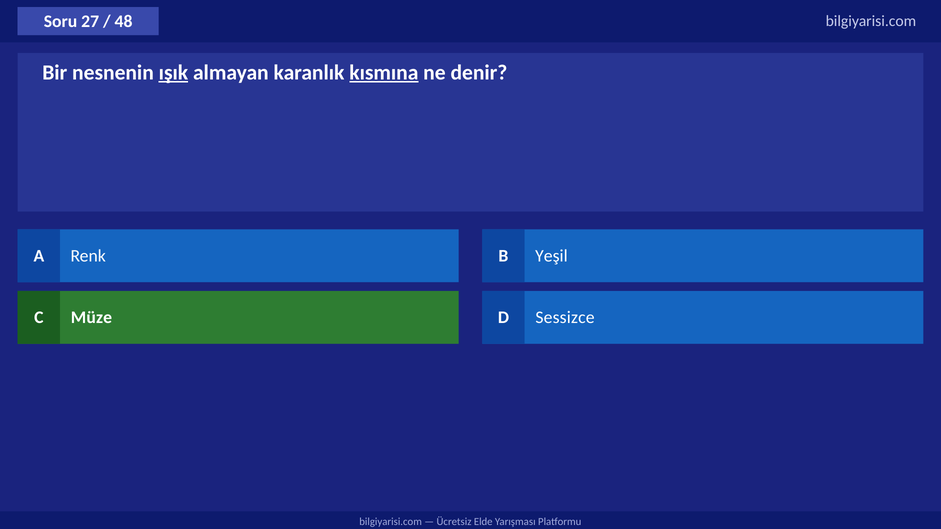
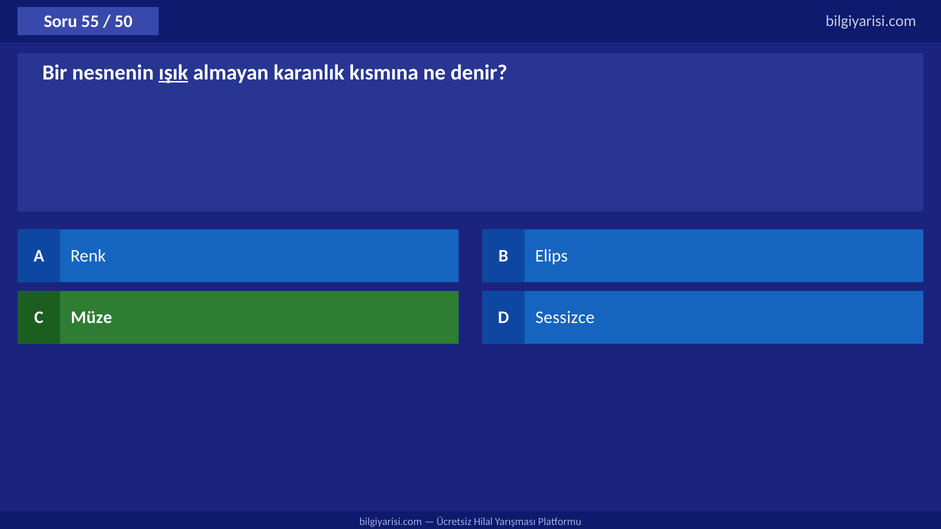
27: 27 -> 55
48: 48 -> 50
kısmına underline: present -> none
Yeşil: Yeşil -> Elips
Elde: Elde -> Hilal
